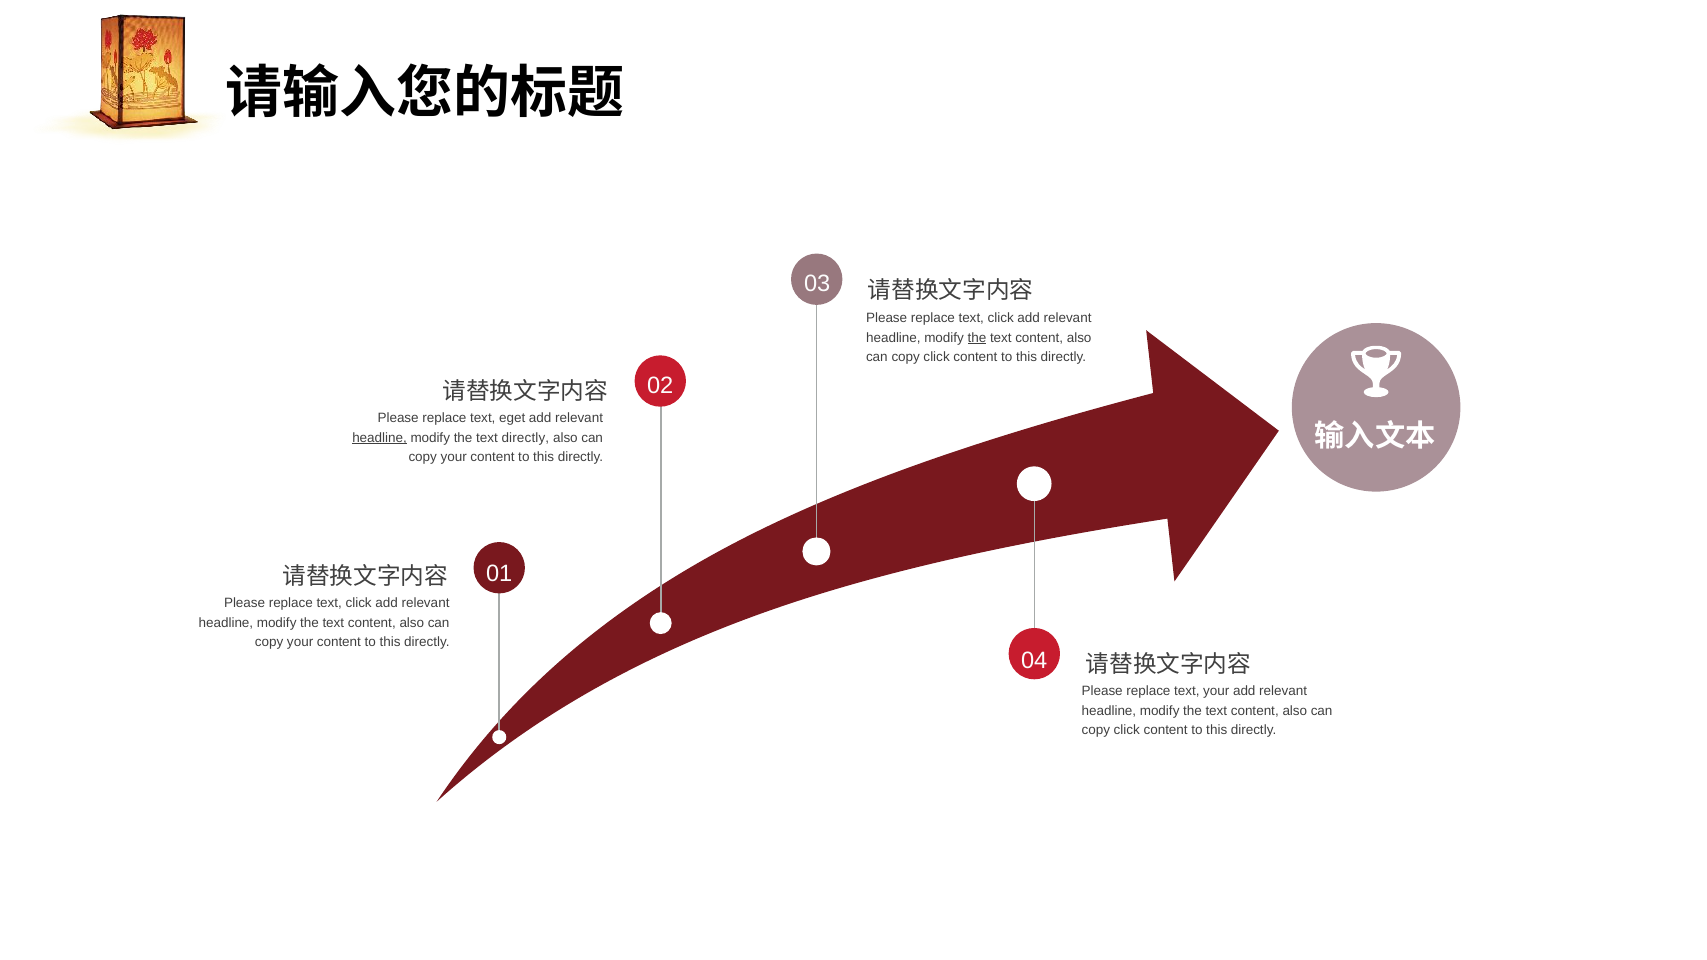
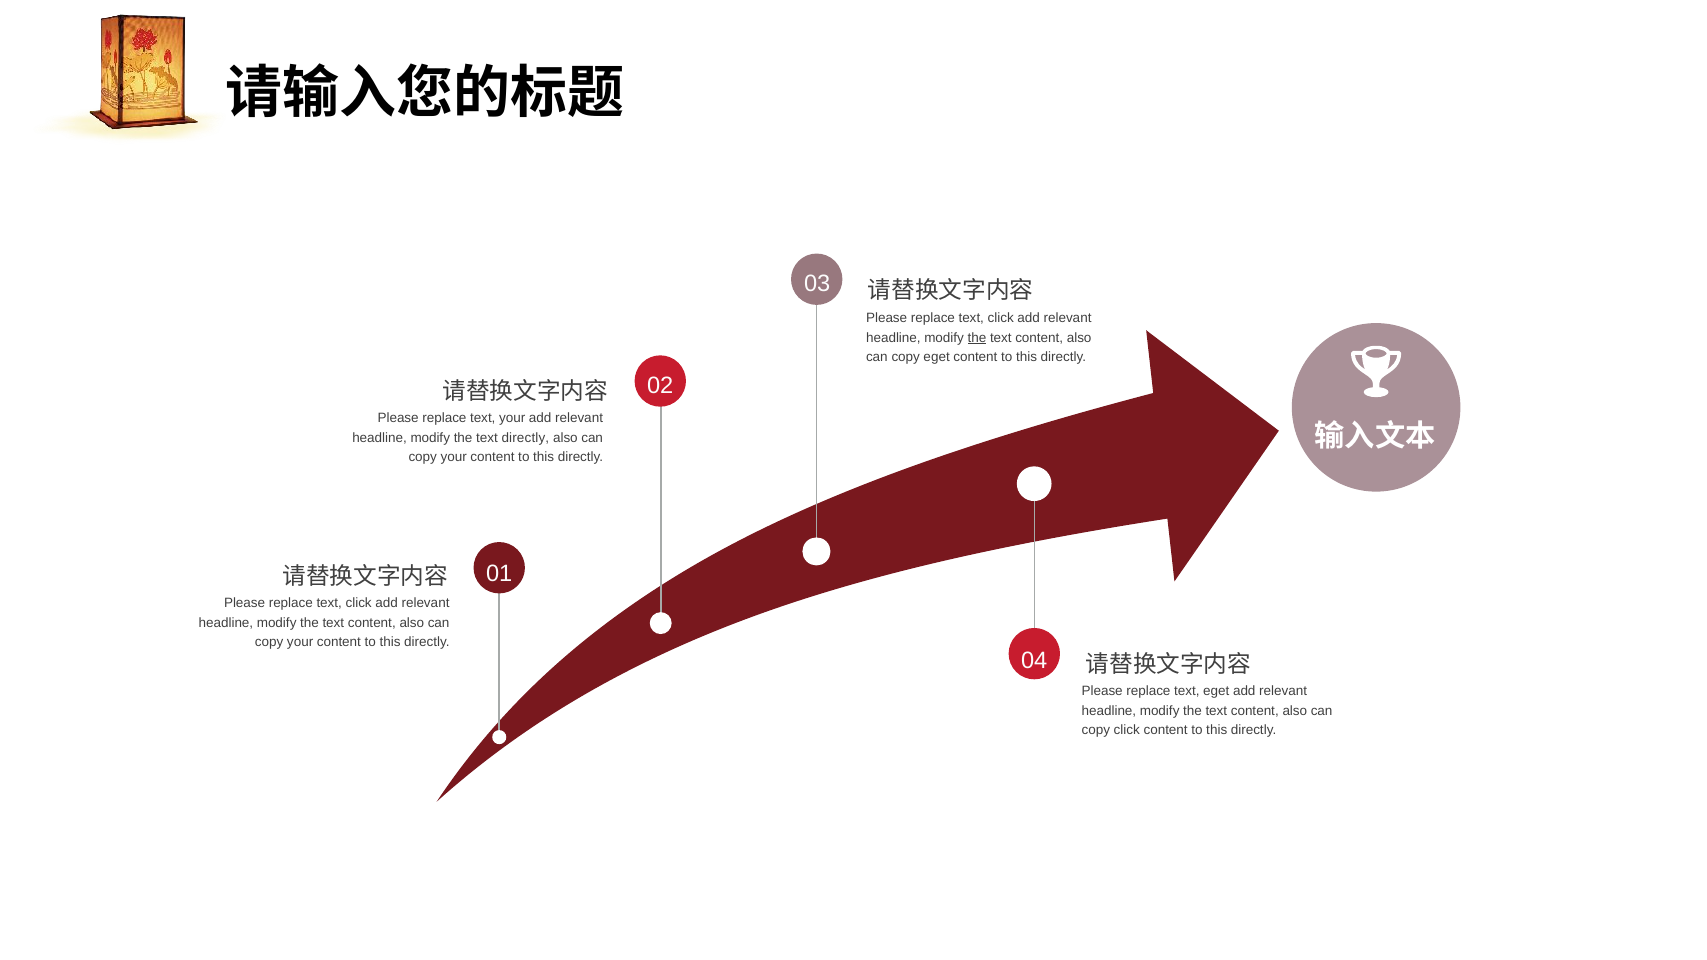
click at (937, 357): click -> eget
text eget: eget -> your
headline at (380, 438) underline: present -> none
text your: your -> eget
